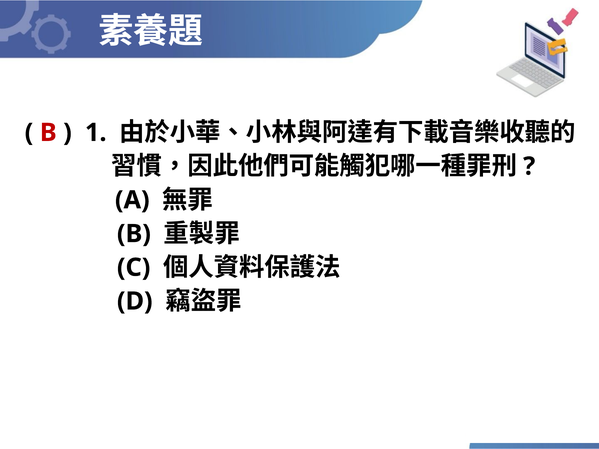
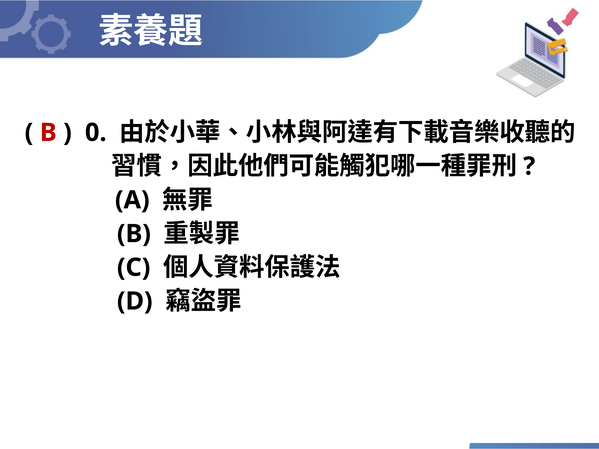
1: 1 -> 0
